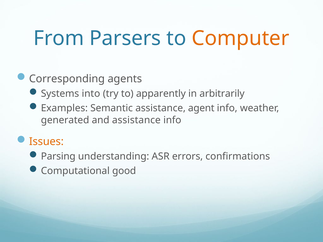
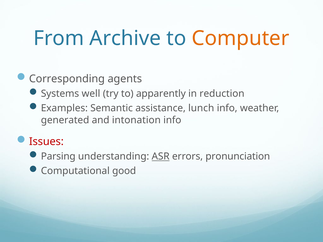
Parsers: Parsers -> Archive
into: into -> well
arbitrarily: arbitrarily -> reduction
agent: agent -> lunch
and assistance: assistance -> intonation
Issues colour: orange -> red
ASR underline: none -> present
confirmations: confirmations -> pronunciation
